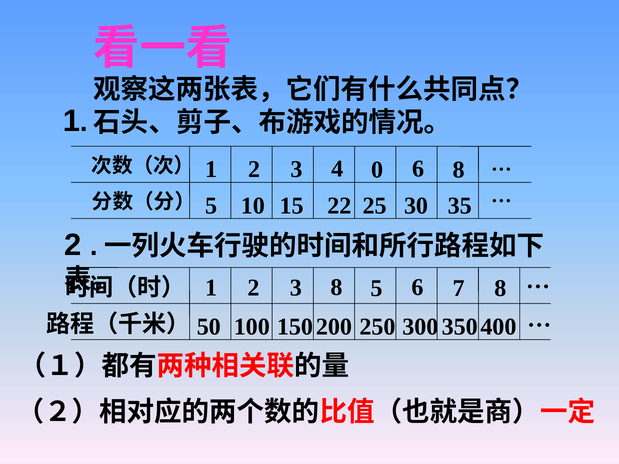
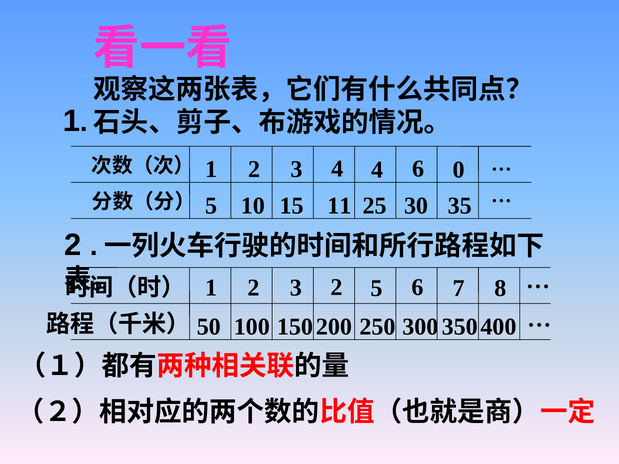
4 0: 0 -> 4
6 8: 8 -> 0
22: 22 -> 11
3 8: 8 -> 2
